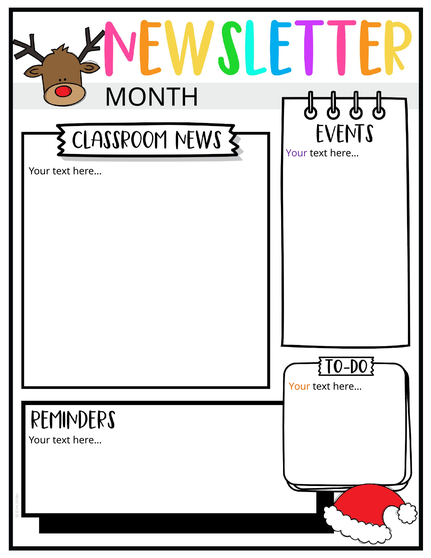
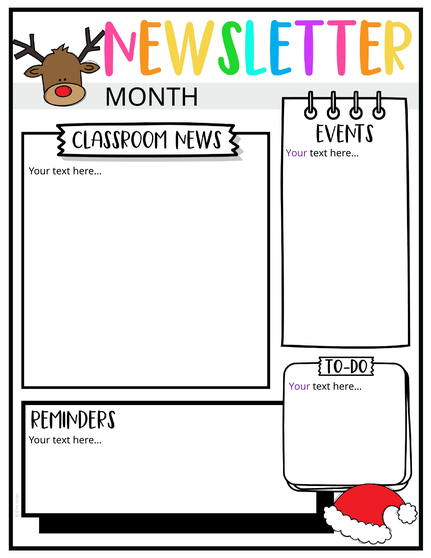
Your at (300, 386) colour: orange -> purple
